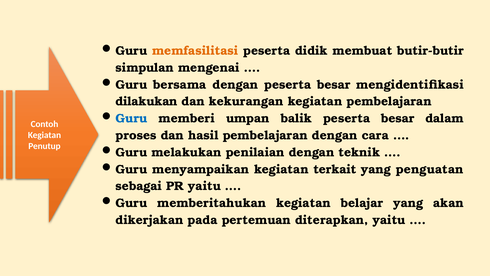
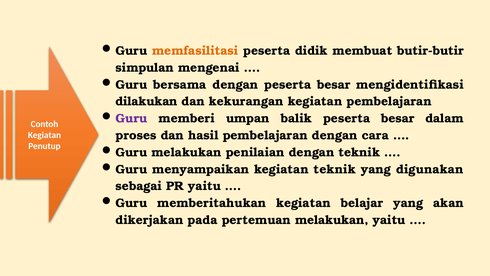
Guru at (131, 118) colour: blue -> purple
kegiatan terkait: terkait -> teknik
penguatan: penguatan -> digunakan
pertemuan diterapkan: diterapkan -> melakukan
